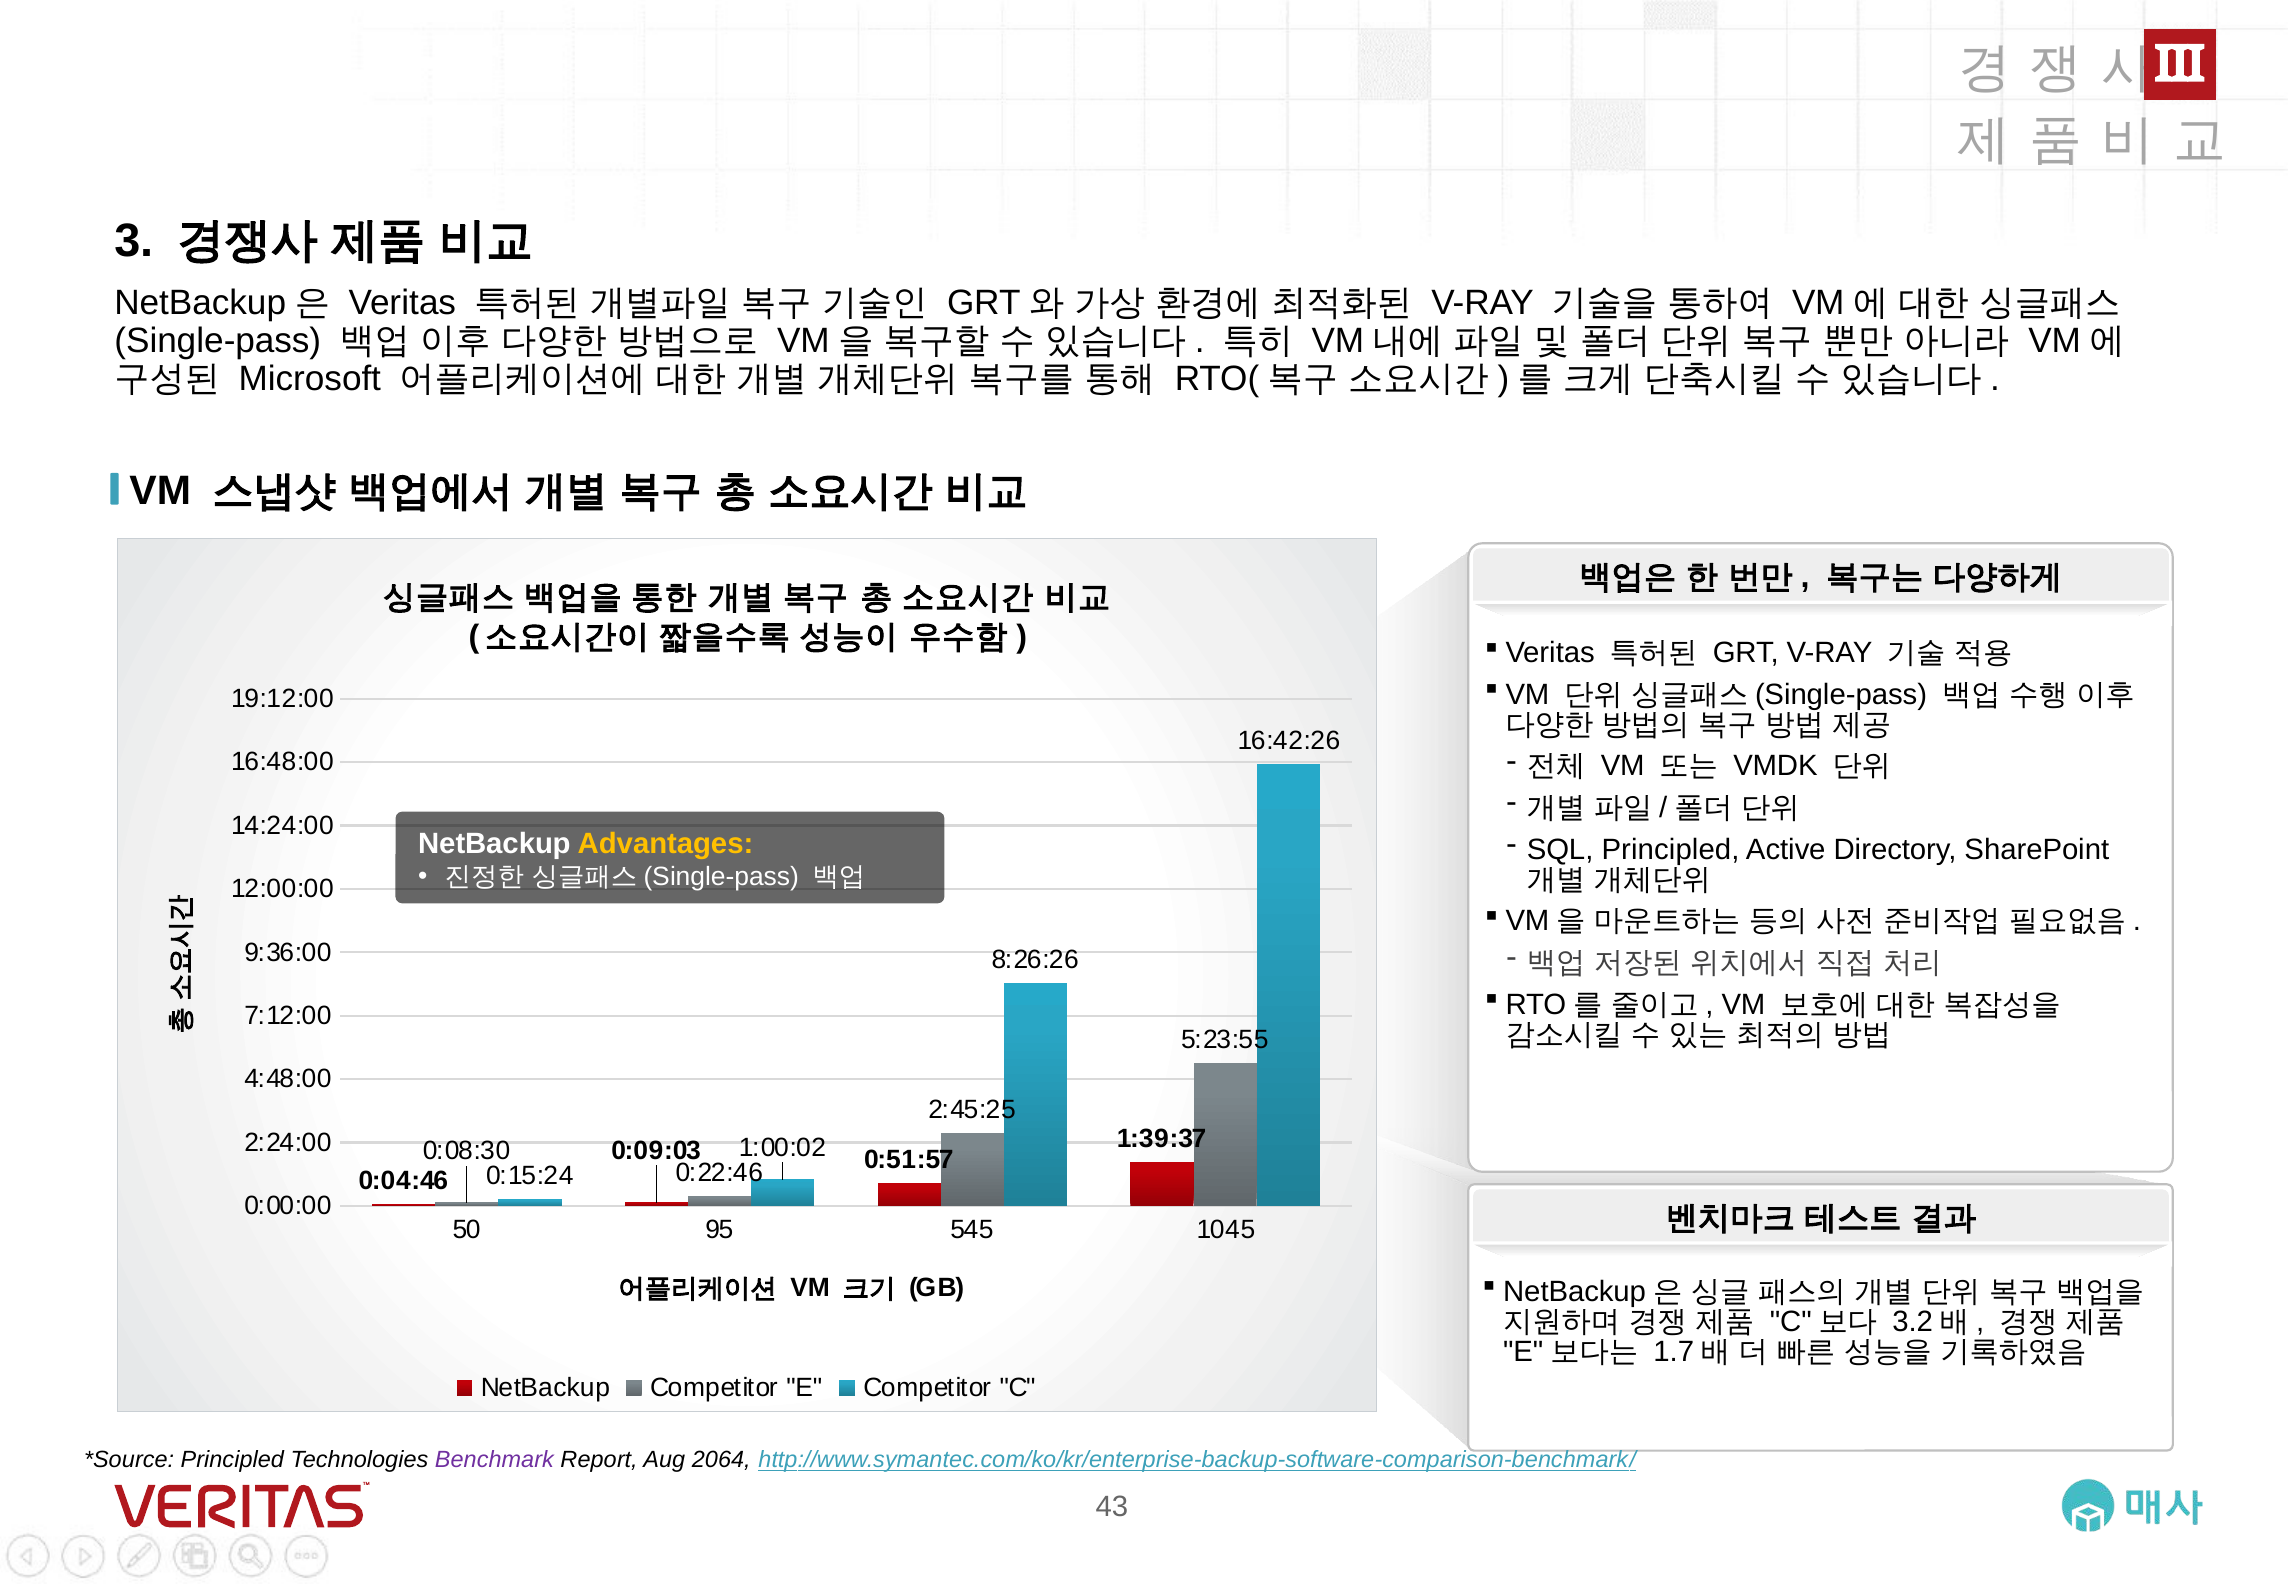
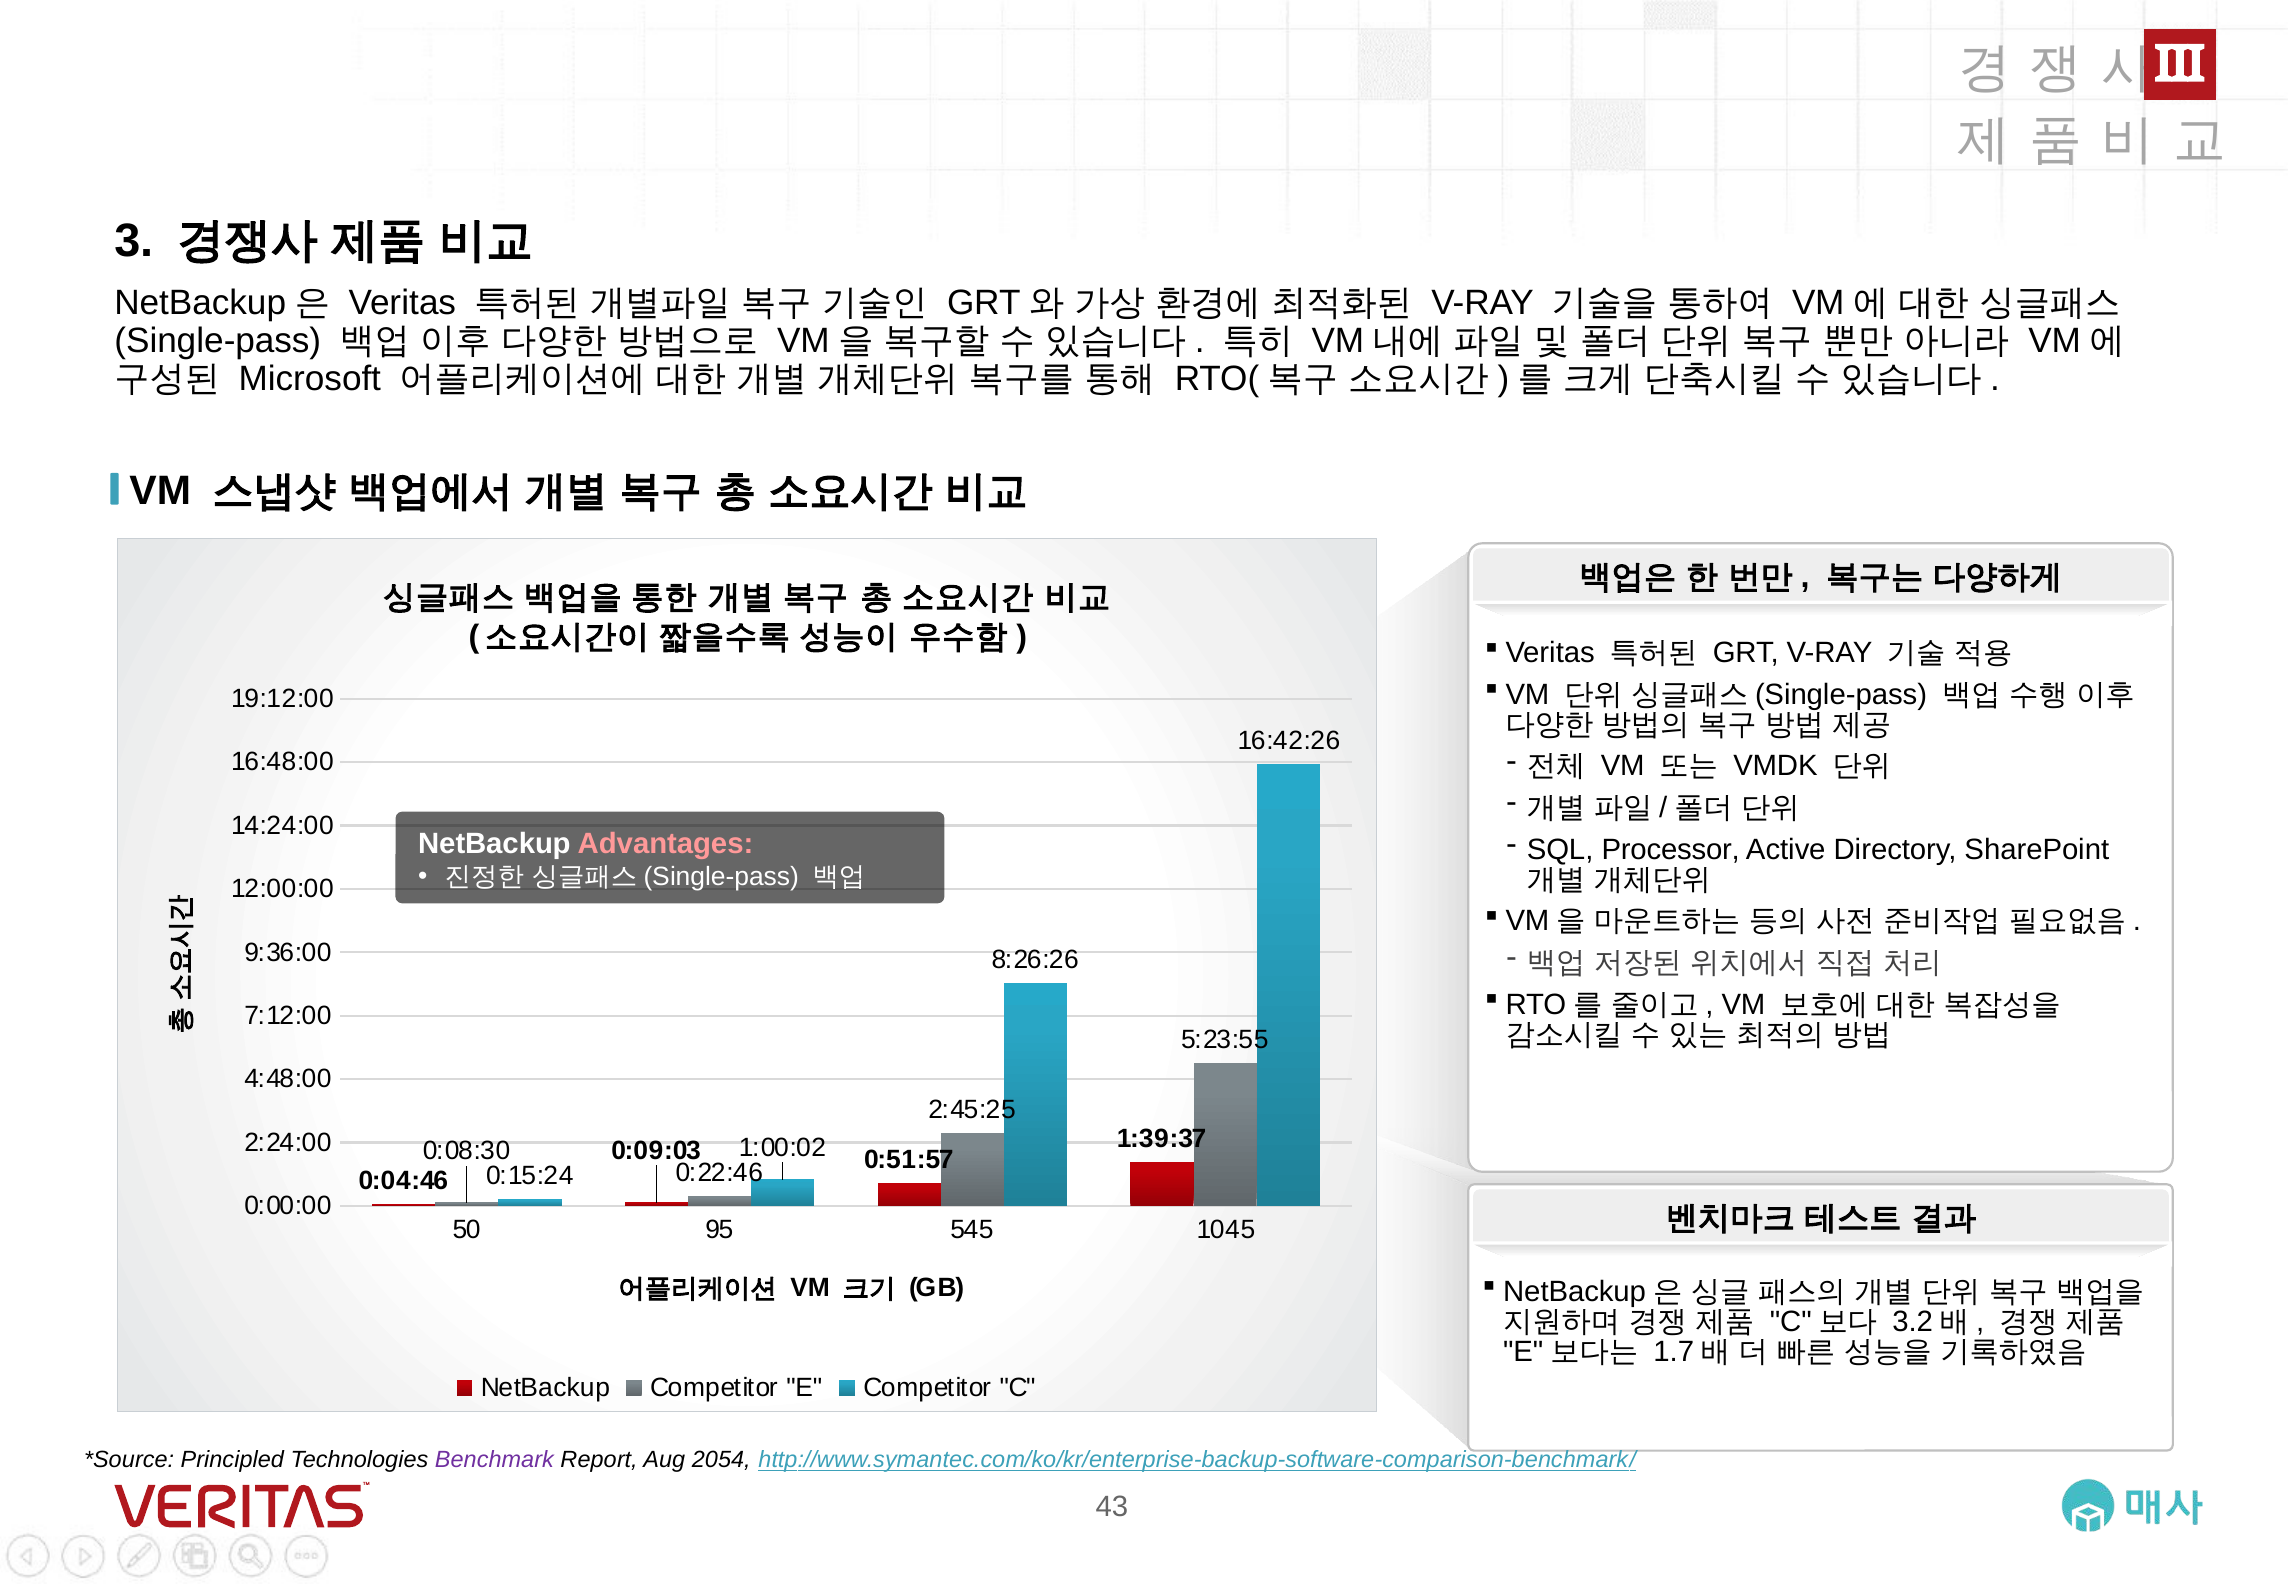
Advantages colour: yellow -> pink
SQL Principled: Principled -> Processor
2064: 2064 -> 2054
